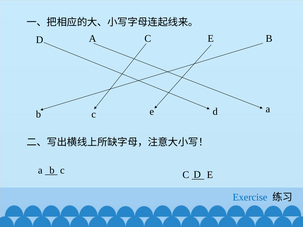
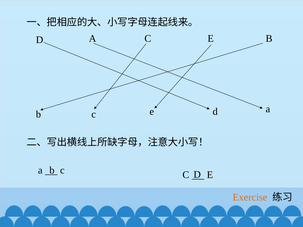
Exercise colour: blue -> orange
